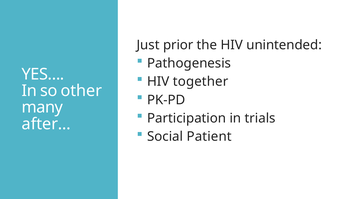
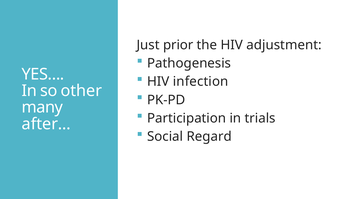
unintended: unintended -> adjustment
together: together -> infection
Patient: Patient -> Regard
